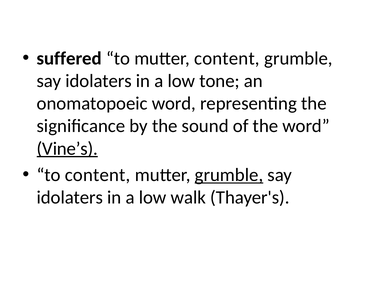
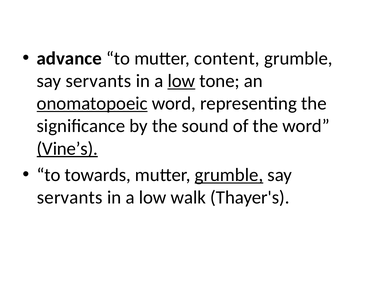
suffered: suffered -> advance
idolaters at (99, 81): idolaters -> servants
low at (181, 81) underline: none -> present
onomatopoeic underline: none -> present
to content: content -> towards
idolaters at (70, 197): idolaters -> servants
